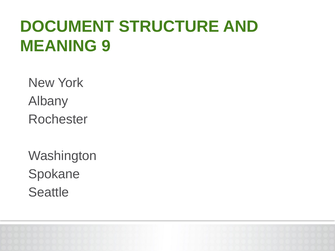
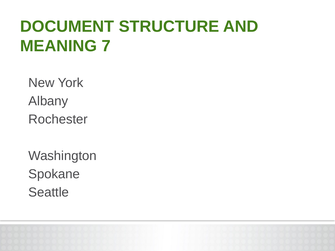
9: 9 -> 7
